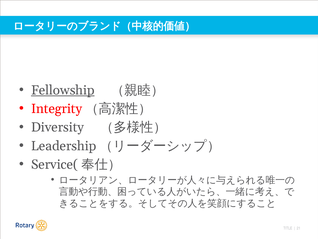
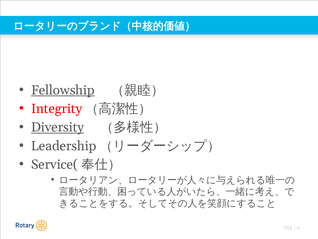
Diversity underline: none -> present
